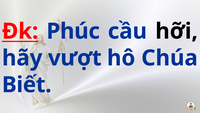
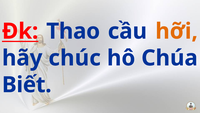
Phúc: Phúc -> Thao
hỡi colour: black -> orange
vượt: vượt -> chúc
